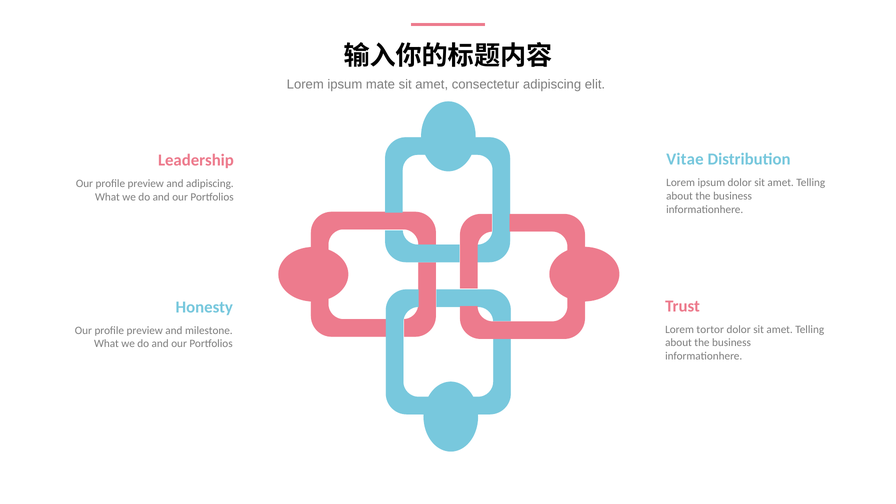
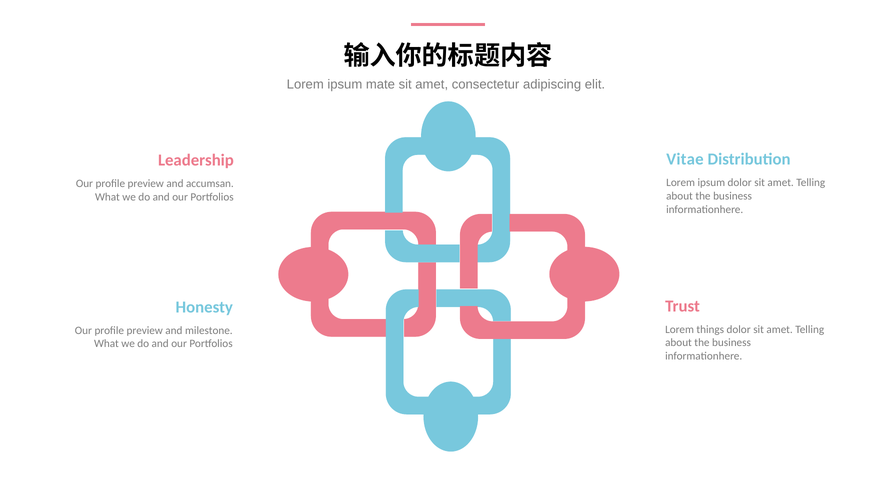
and adipiscing: adipiscing -> accumsan
tortor: tortor -> things
